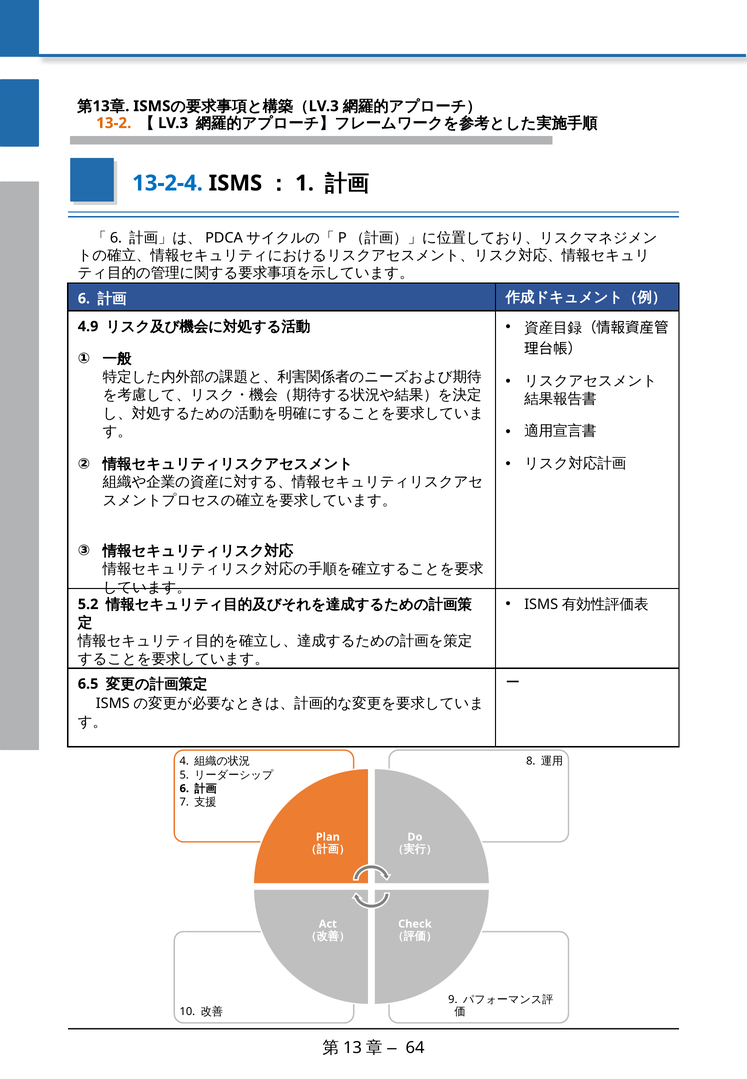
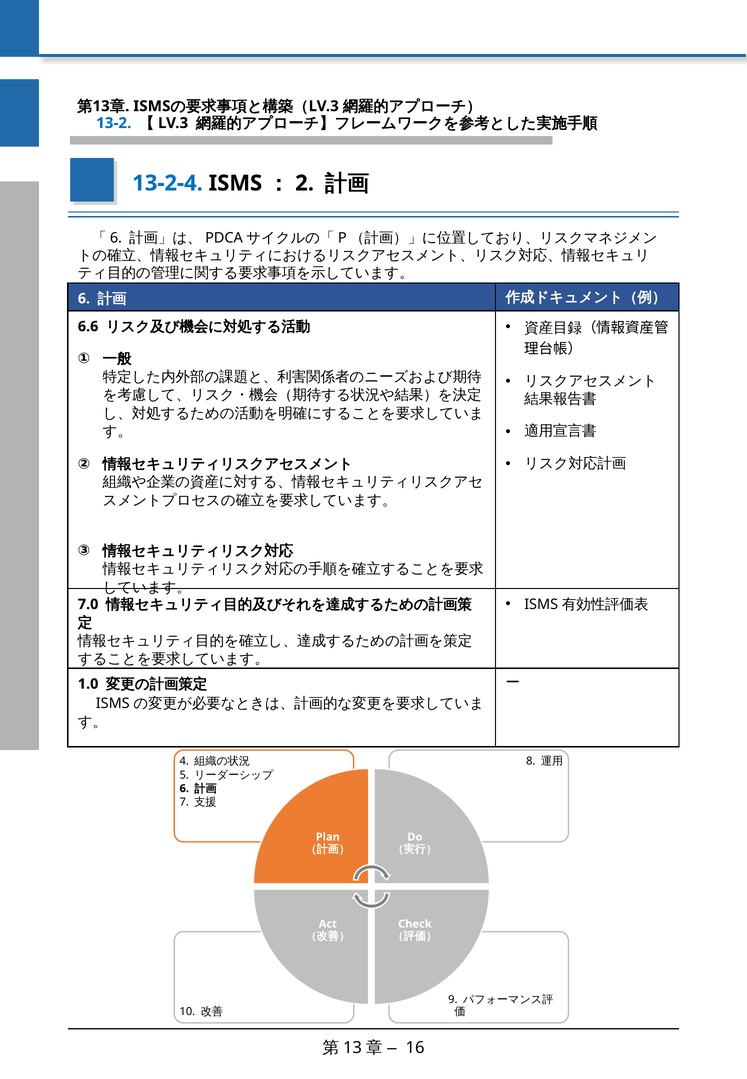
13-2 colour: orange -> blue
1: 1 -> 2
4.9: 4.9 -> 6.6
5.2: 5.2 -> 7.0
6.5: 6.5 -> 1.0
64: 64 -> 16
